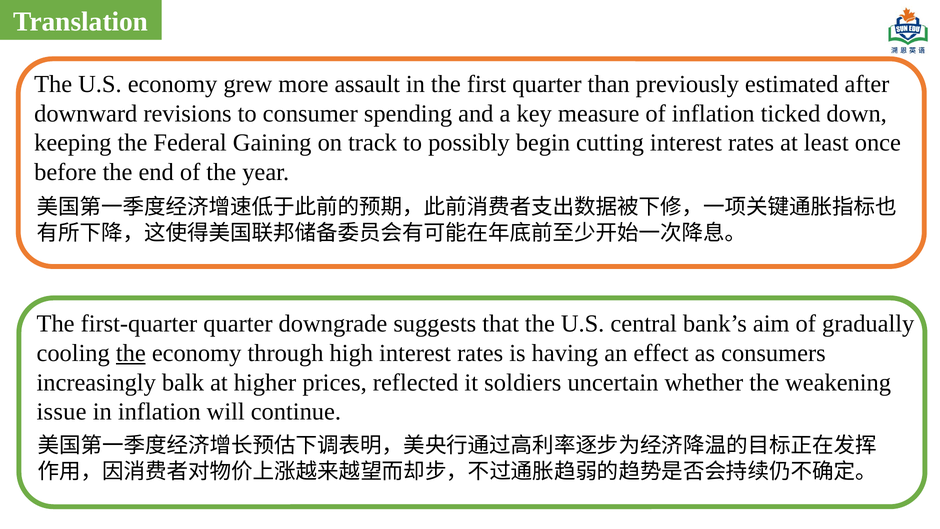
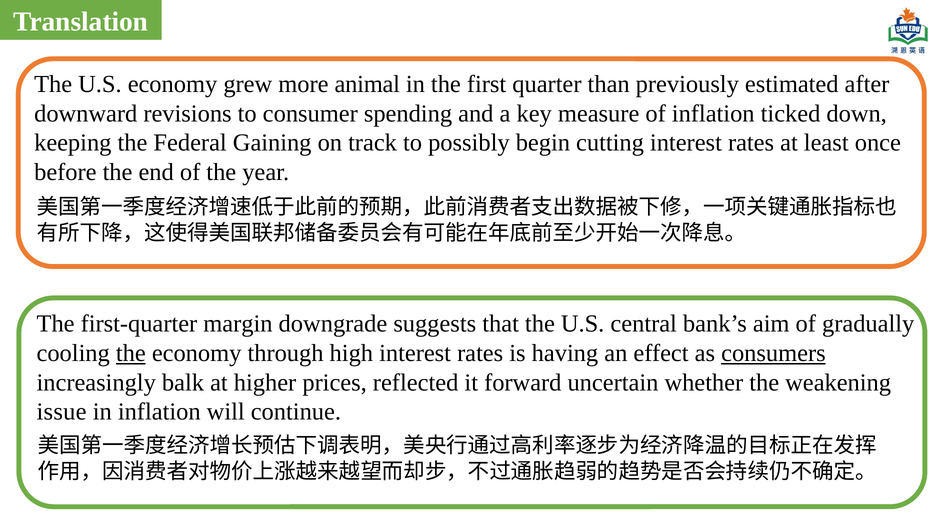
assault: assault -> animal
first-quarter quarter: quarter -> margin
consumers underline: none -> present
soldiers: soldiers -> forward
